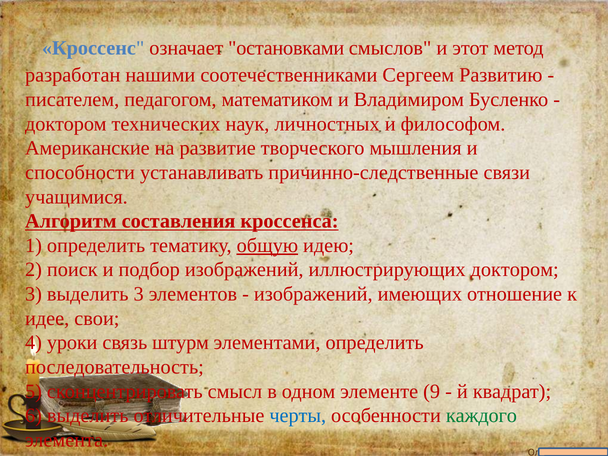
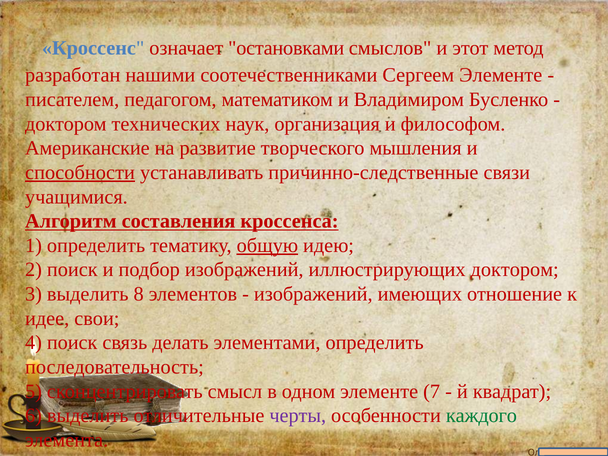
Сергеем Развитию: Развитию -> Элементе
личностных: личностных -> организация
способности underline: none -> present
выделить 3: 3 -> 8
4 уроки: уроки -> поиск
штурм: штурм -> делать
9: 9 -> 7
черты colour: blue -> purple
